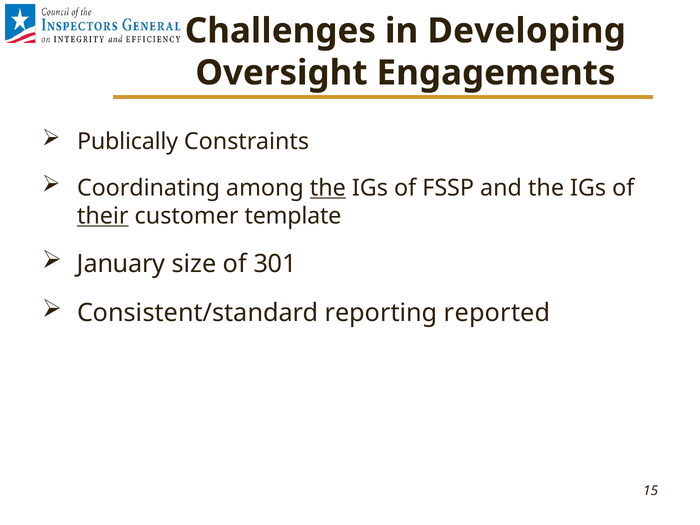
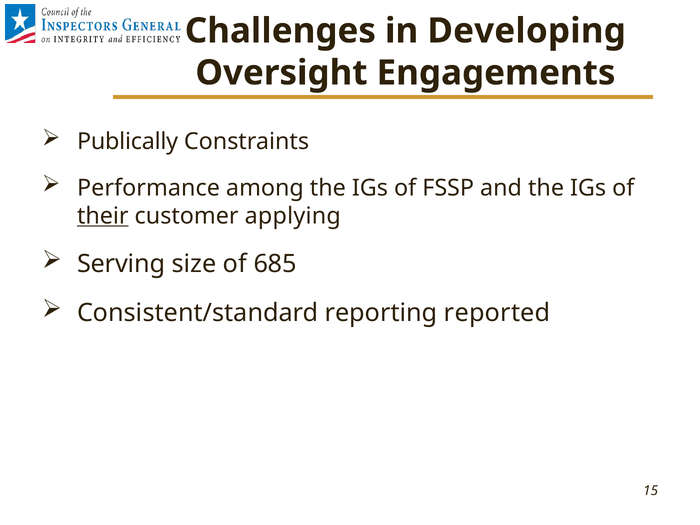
Coordinating: Coordinating -> Performance
the at (328, 188) underline: present -> none
template: template -> applying
January: January -> Serving
301: 301 -> 685
